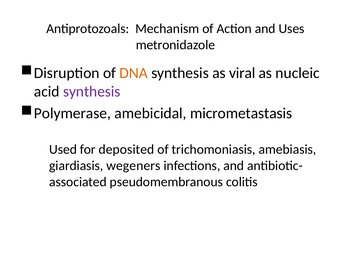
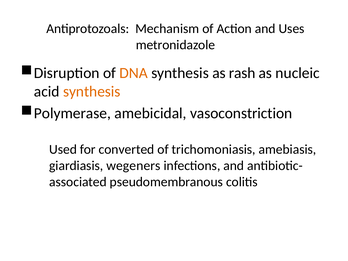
viral: viral -> rash
synthesis at (92, 92) colour: purple -> orange
micrometastasis: micrometastasis -> vasoconstriction
deposited: deposited -> converted
